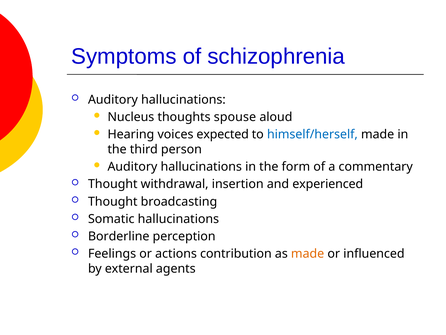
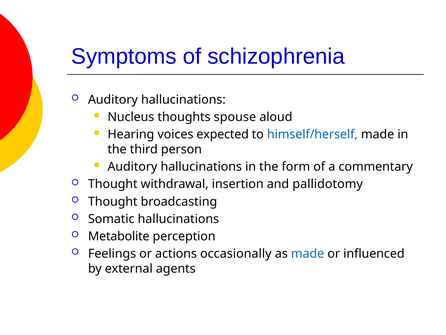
experienced: experienced -> pallidotomy
Borderline: Borderline -> Metabolite
contribution: contribution -> occasionally
made at (308, 253) colour: orange -> blue
